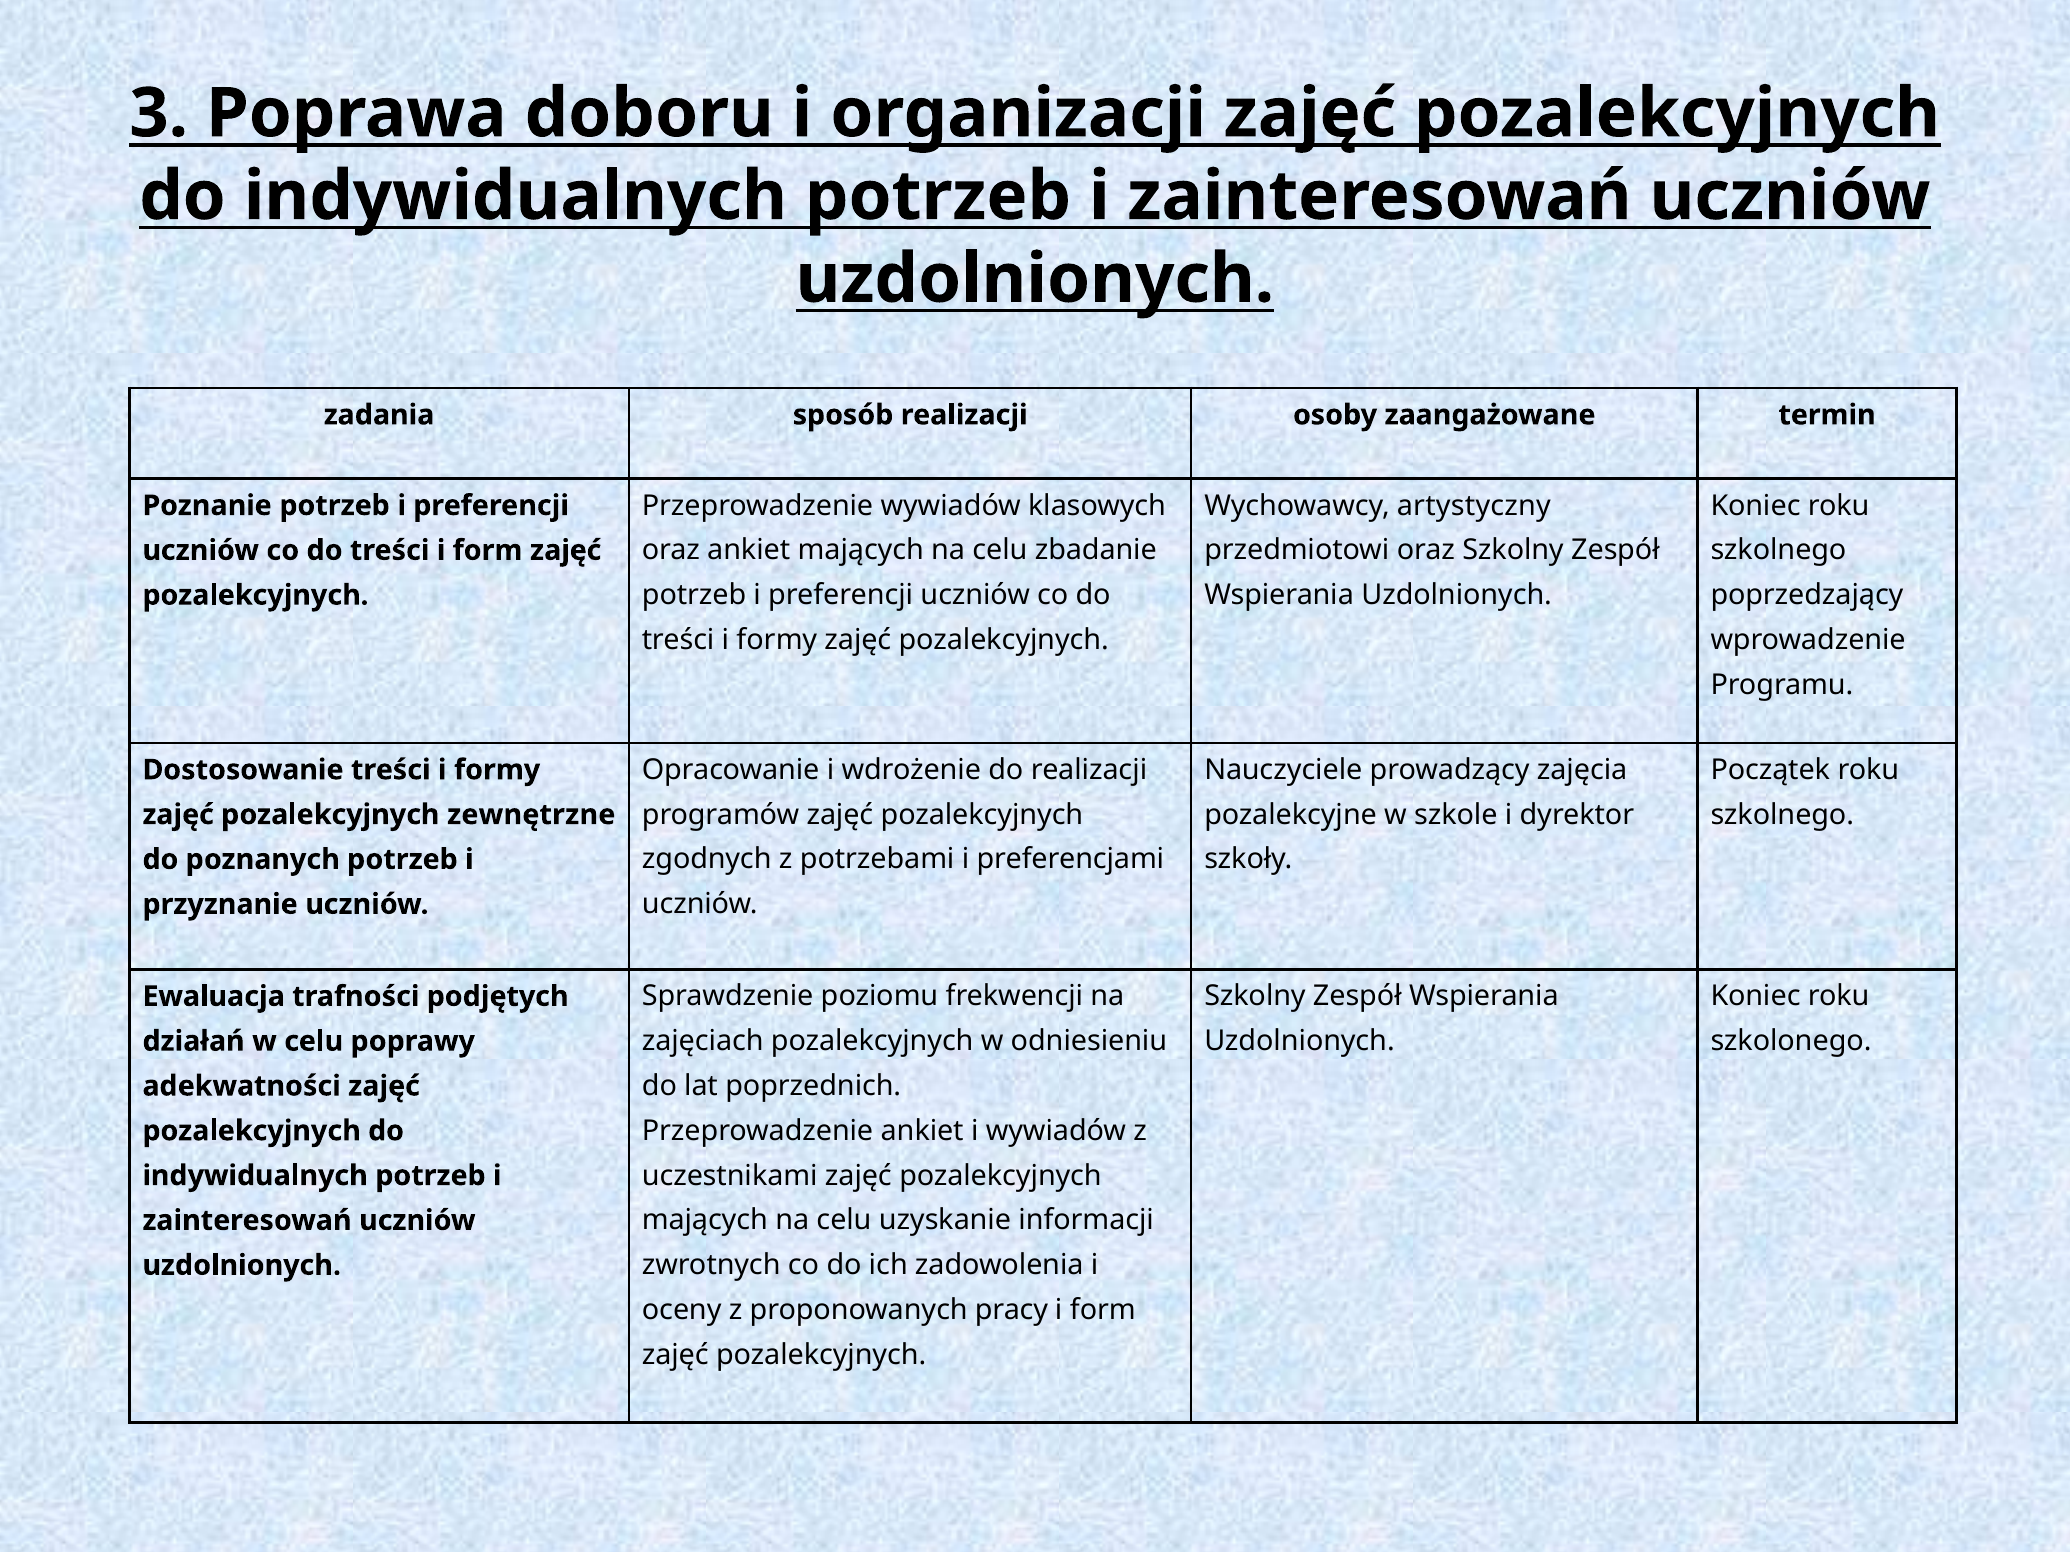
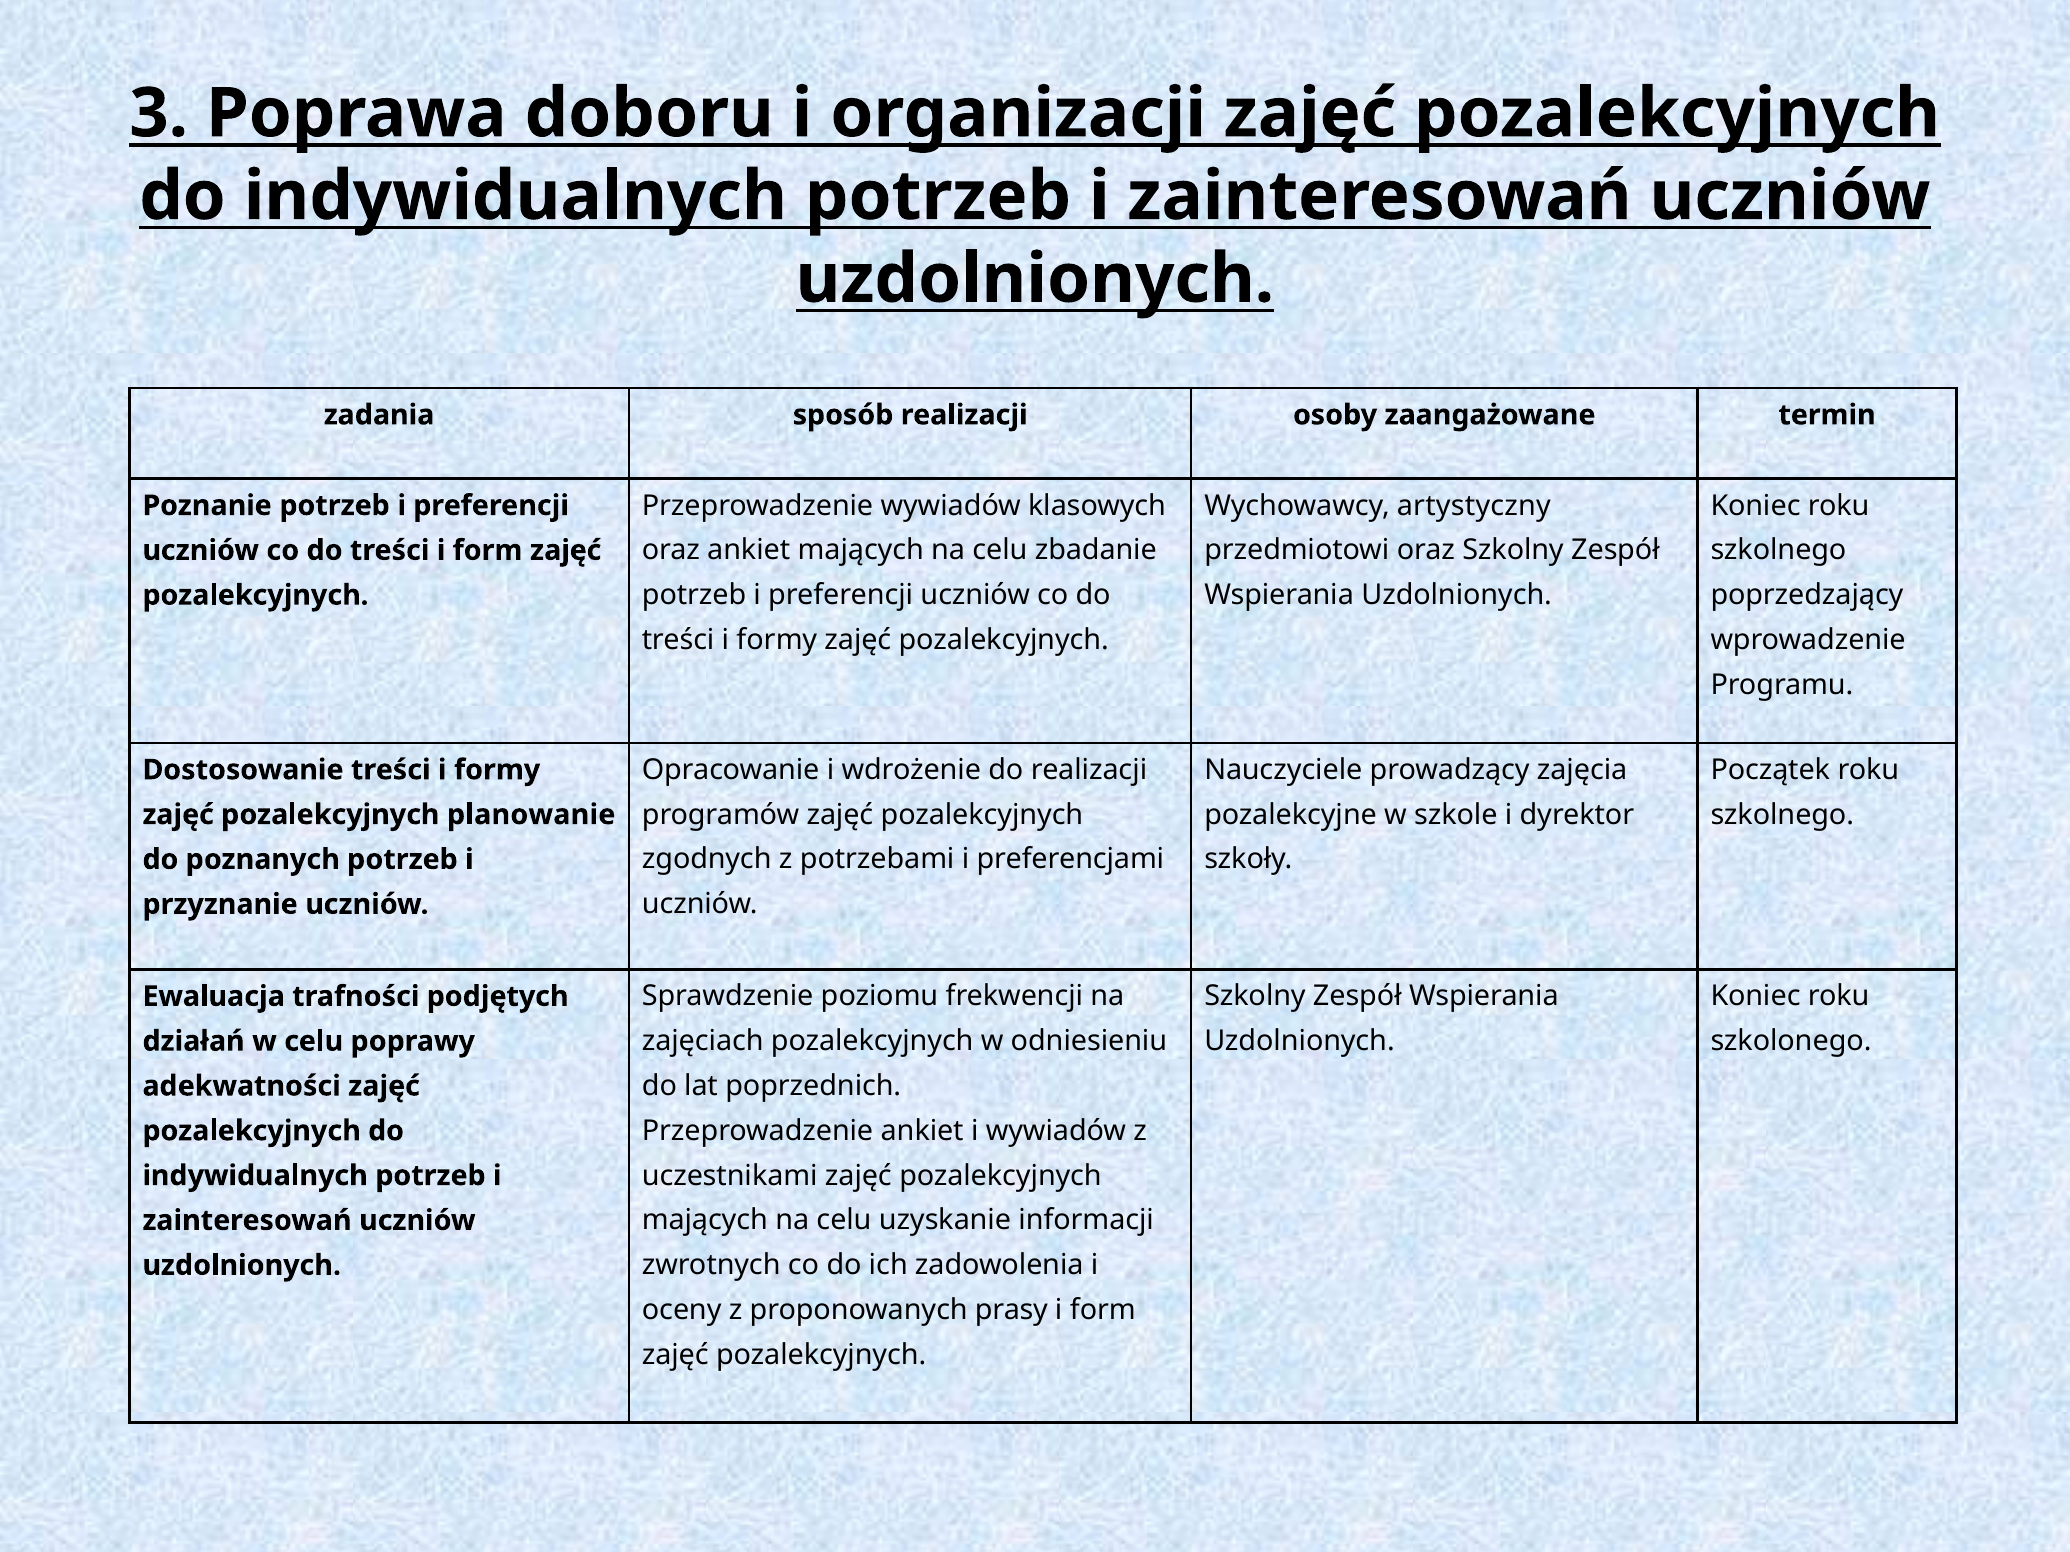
zewnętrzne: zewnętrzne -> planowanie
pracy: pracy -> prasy
